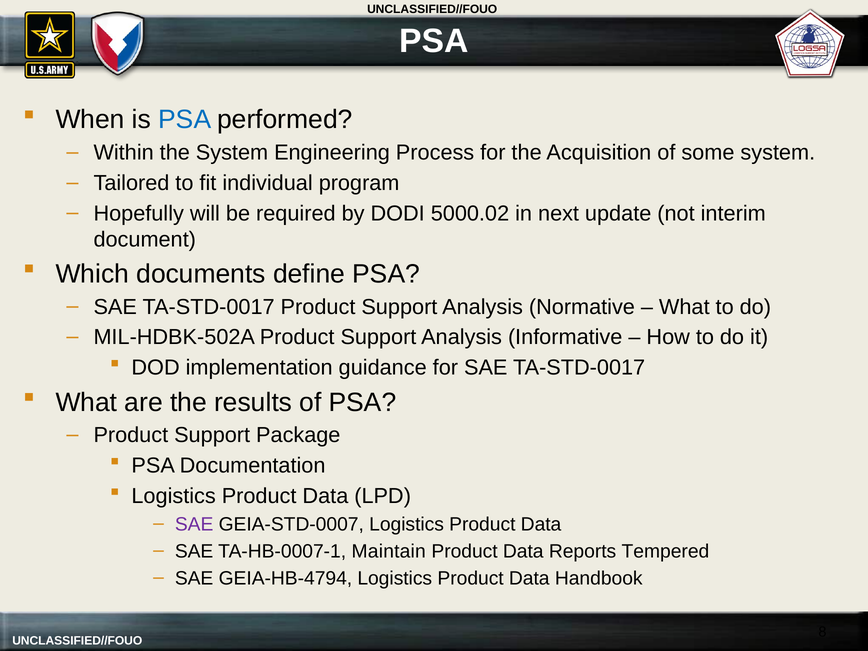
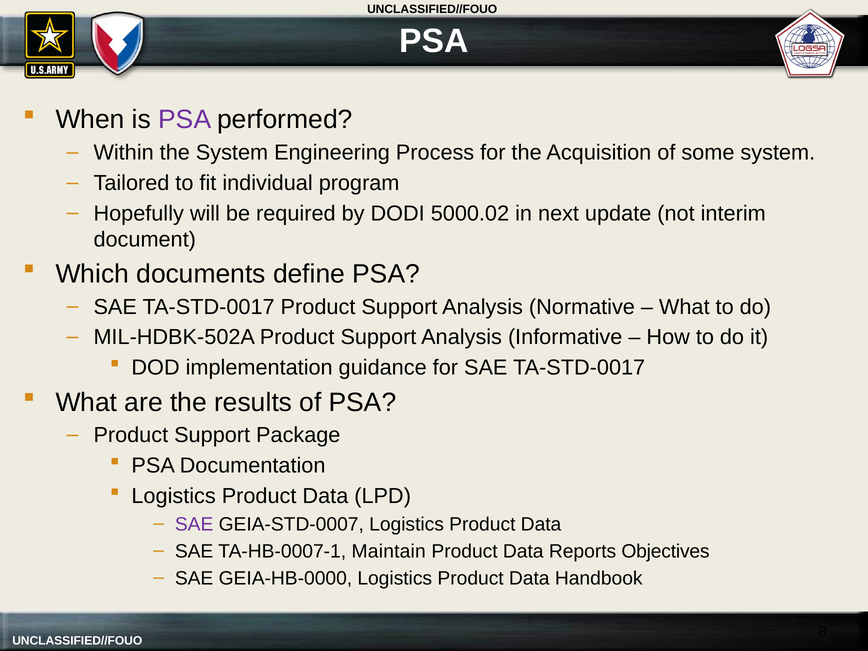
PSA at (185, 120) colour: blue -> purple
Tempered: Tempered -> Objectives
GEIA-HB-4794: GEIA-HB-4794 -> GEIA-HB-0000
